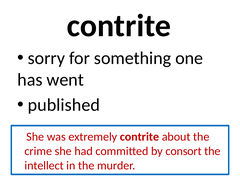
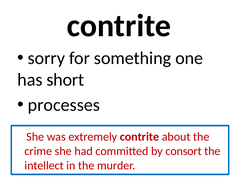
went: went -> short
published: published -> processes
